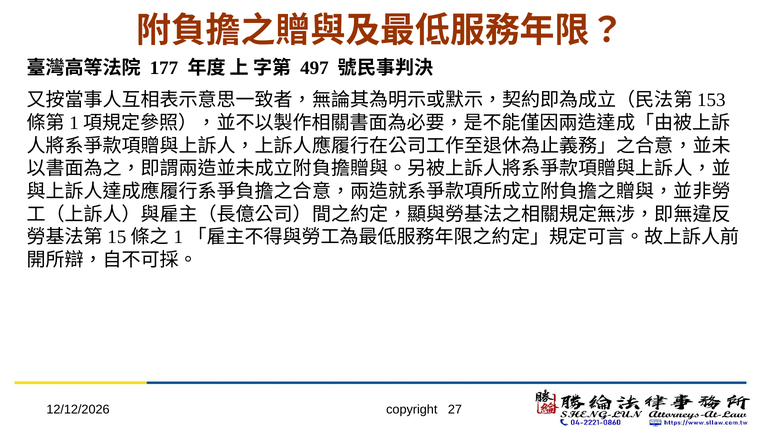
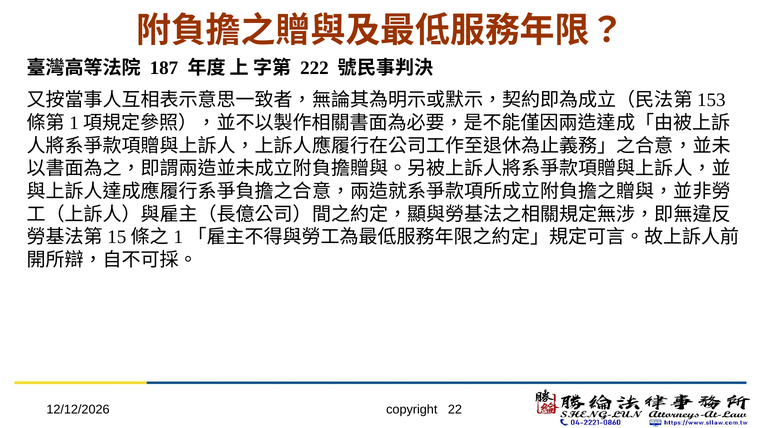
177: 177 -> 187
497: 497 -> 222
27: 27 -> 22
